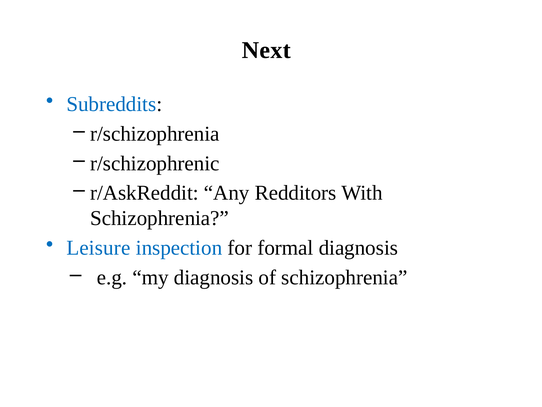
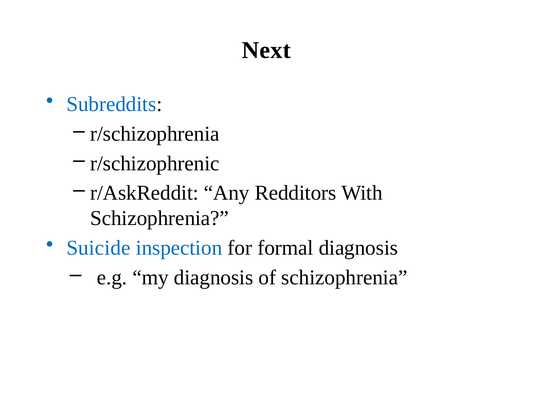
Leisure: Leisure -> Suicide
